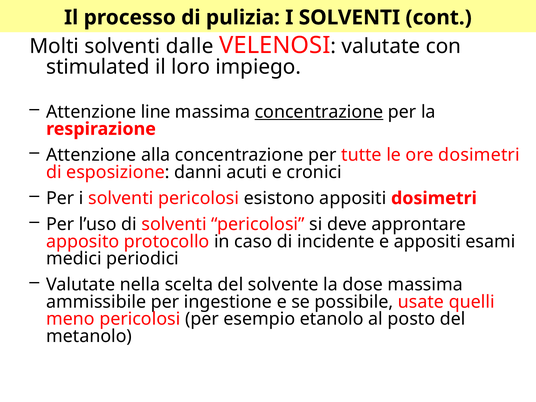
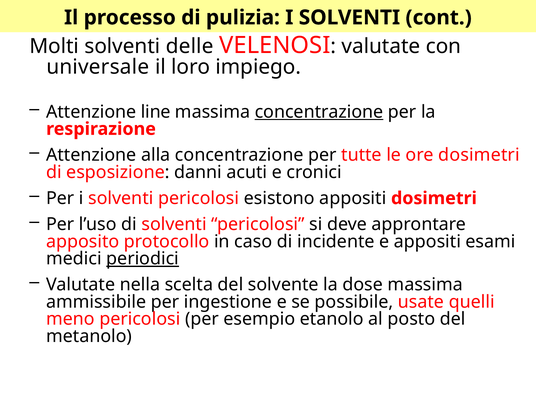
dalle: dalle -> delle
stimulated: stimulated -> universale
periodici underline: none -> present
